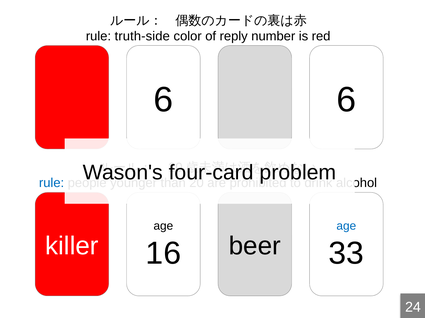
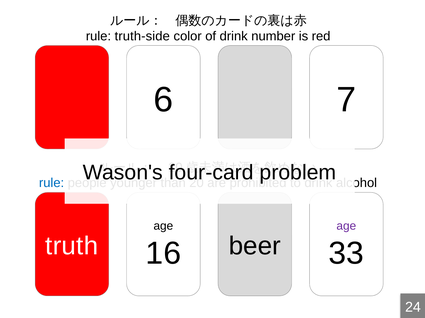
of reply: reply -> drink
6 6: 6 -> 7
age at (346, 226) colour: blue -> purple
killer: killer -> truth
